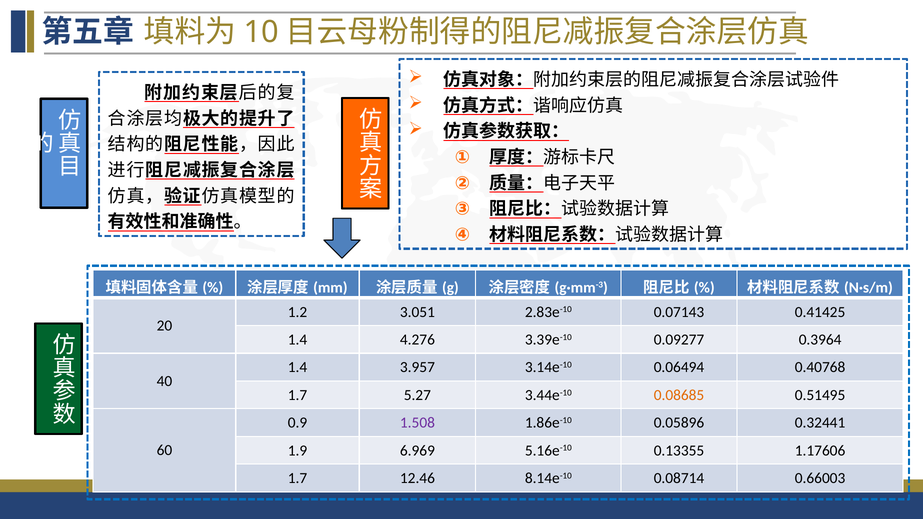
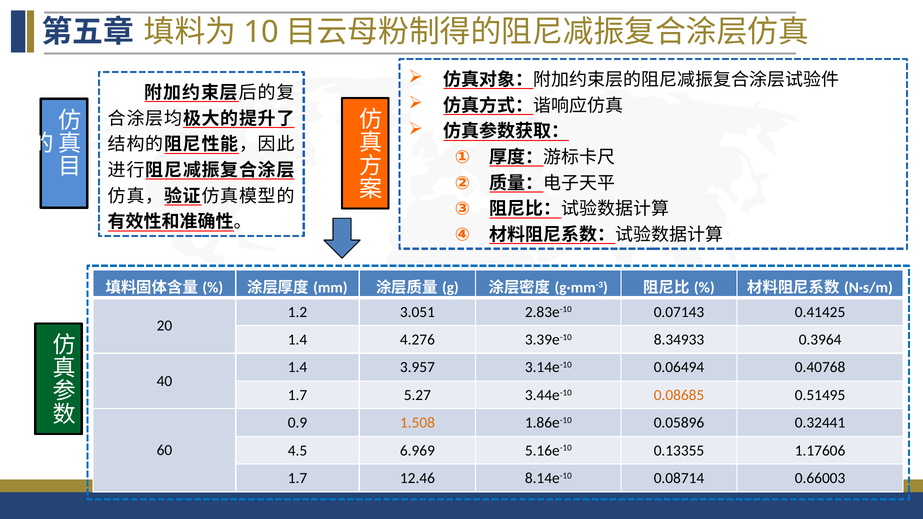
0.09277: 0.09277 -> 8.34933
1.508 colour: purple -> orange
1.9: 1.9 -> 4.5
